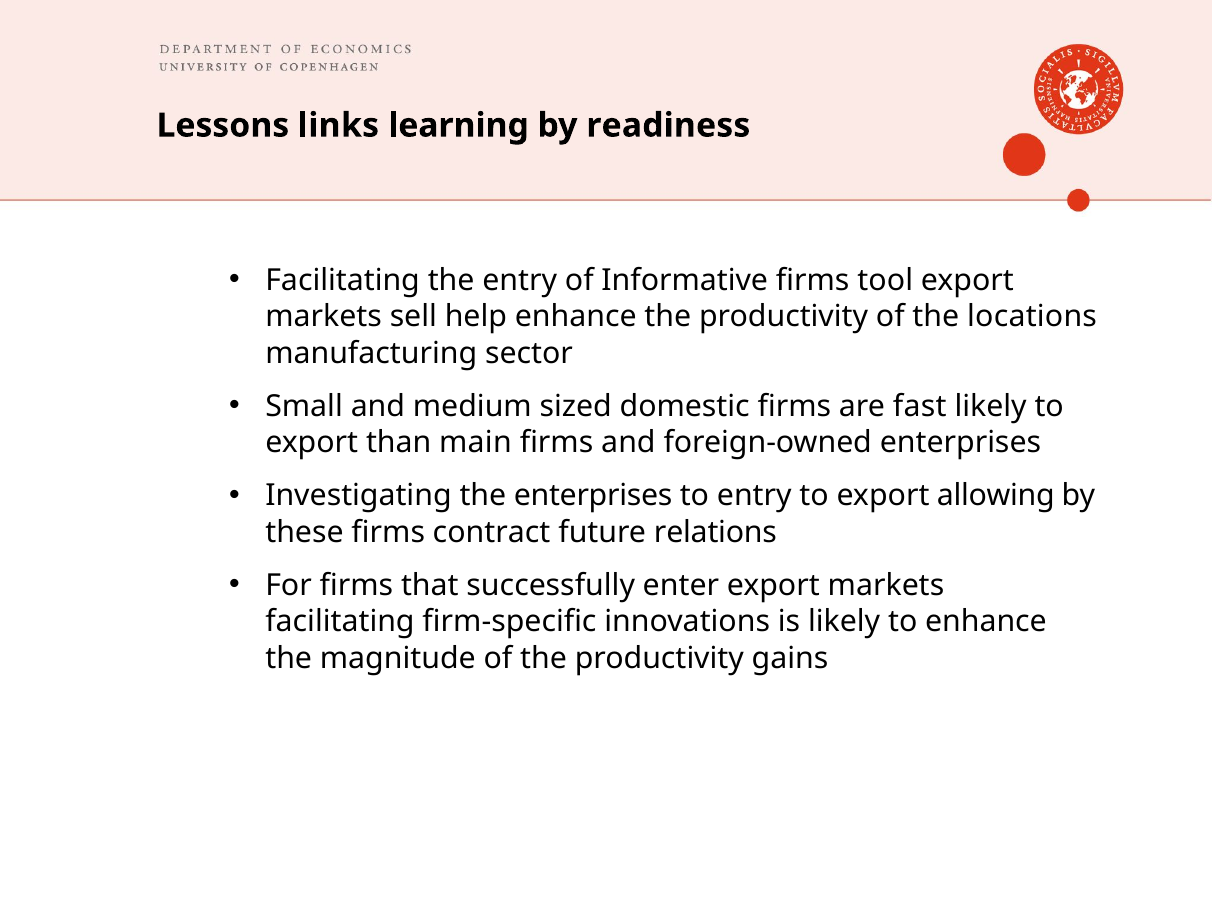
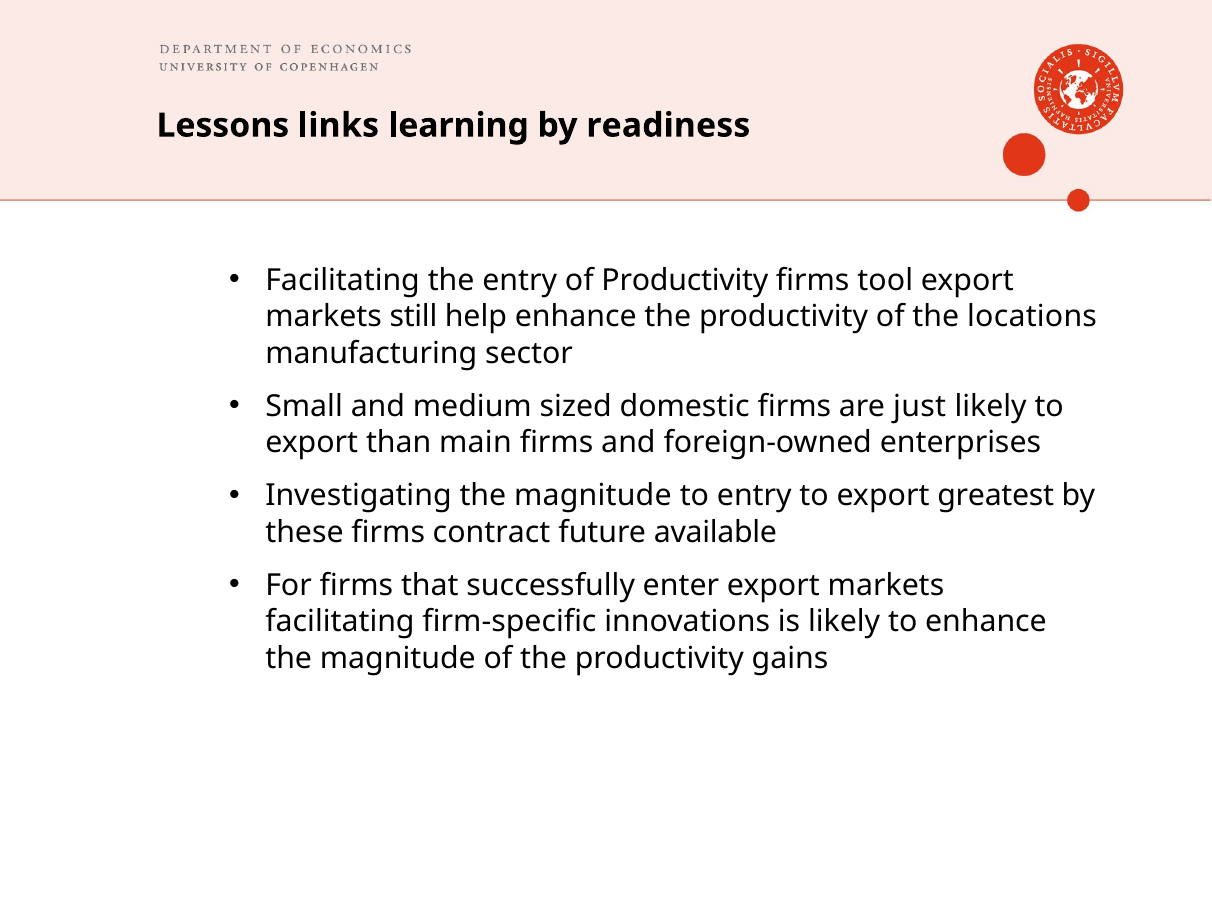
of Informative: Informative -> Productivity
sell: sell -> still
fast: fast -> just
Investigating the enterprises: enterprises -> magnitude
allowing: allowing -> greatest
relations: relations -> available
